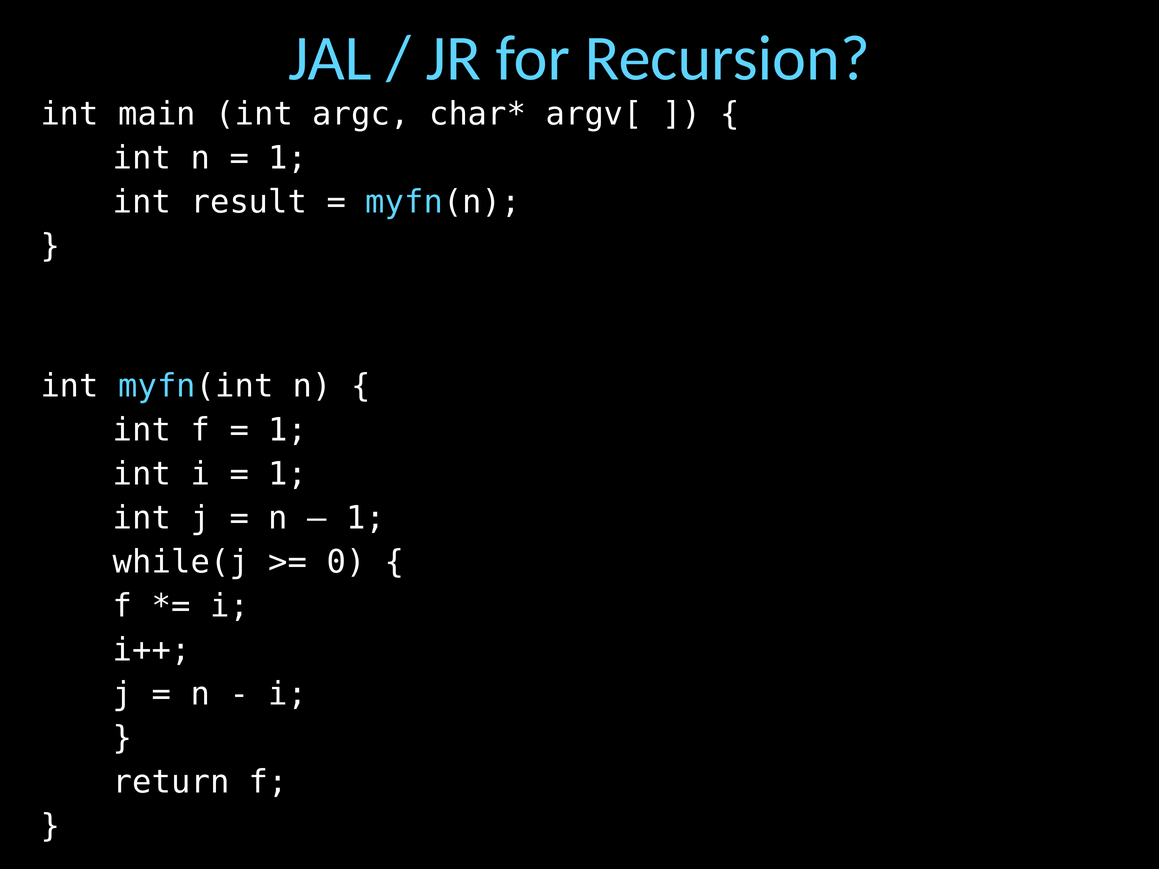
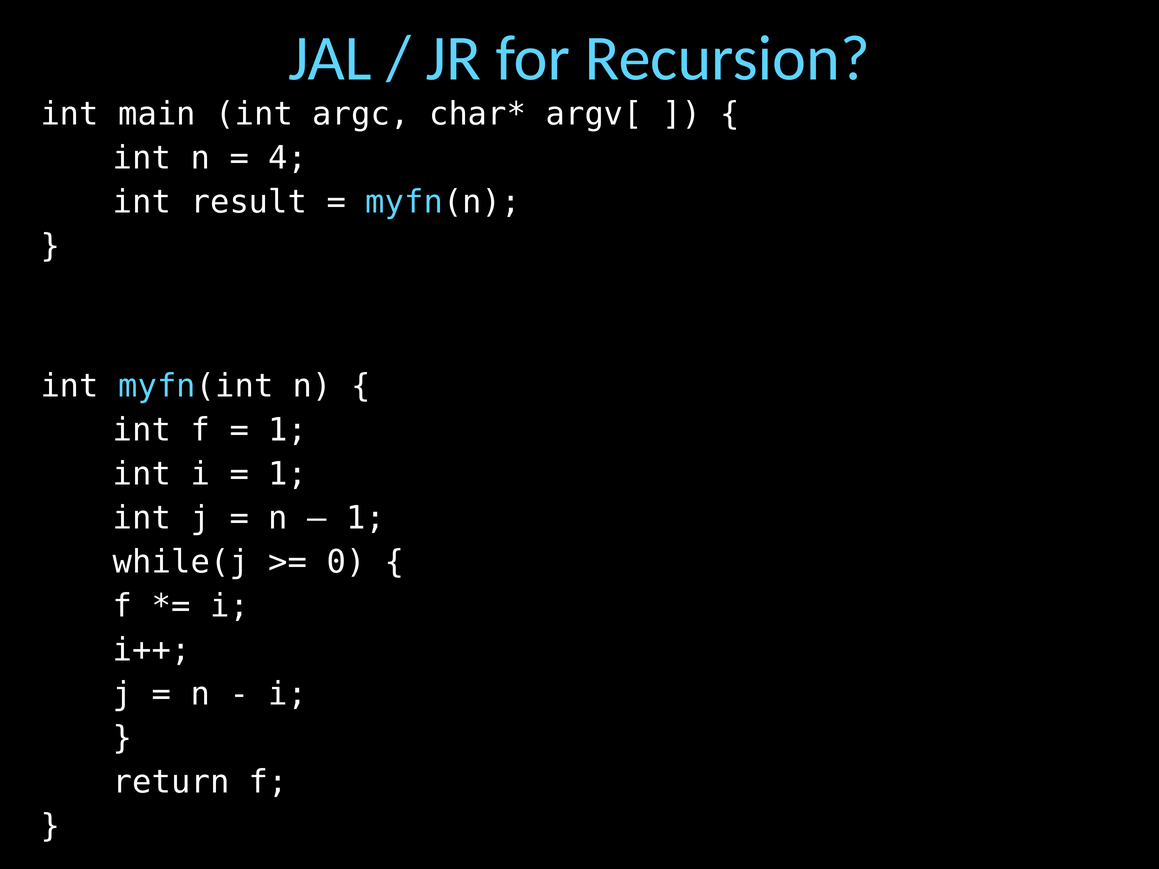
1 at (288, 158): 1 -> 4
